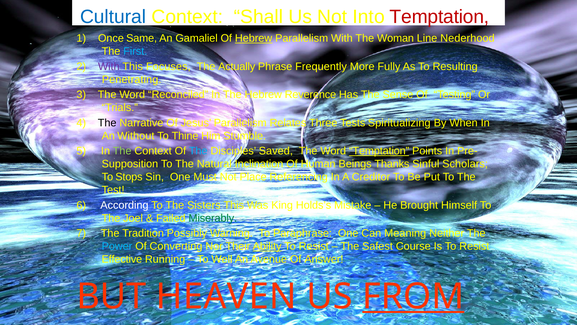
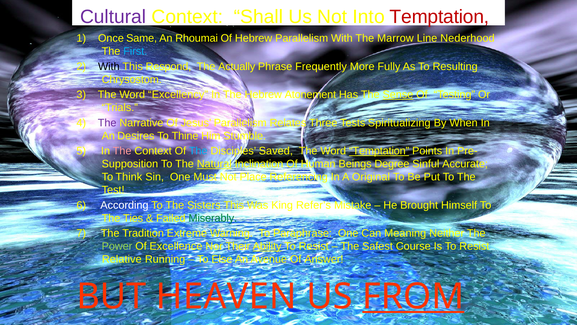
Cultural colour: blue -> purple
Gamaliel: Gamaliel -> Rhoumai
Hebrew at (254, 38) underline: present -> none
Woman: Woman -> Marrow
With at (109, 66) colour: purple -> black
Focuses: Focuses -> Respond
Penetrating: Penetrating -> Chrysostom
Reconciled: Reconciled -> Excellency
Reverence: Reverence -> Atonement
Sense underline: none -> present
The at (107, 123) colour: black -> purple
Without: Without -> Desires
The at (122, 151) colour: light green -> pink
Natural underline: none -> present
Thanks: Thanks -> Degree
Scholars: Scholars -> Accurate
Stops: Stops -> Think
Creditor: Creditor -> Original
Holds’s: Holds’s -> Refer’s
Joel: Joel -> Ties
Possibly: Possibly -> Extreme
Power colour: light blue -> light green
Converting: Converting -> Excellence
Effective: Effective -> Relative
Well: Well -> Else
